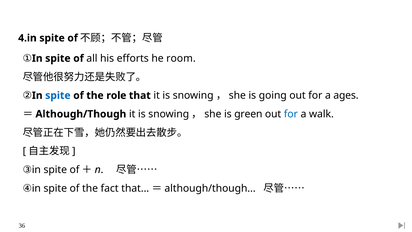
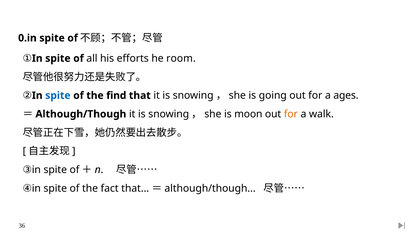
4.in: 4.in -> 0.in
role: role -> find
green: green -> moon
for at (291, 114) colour: blue -> orange
